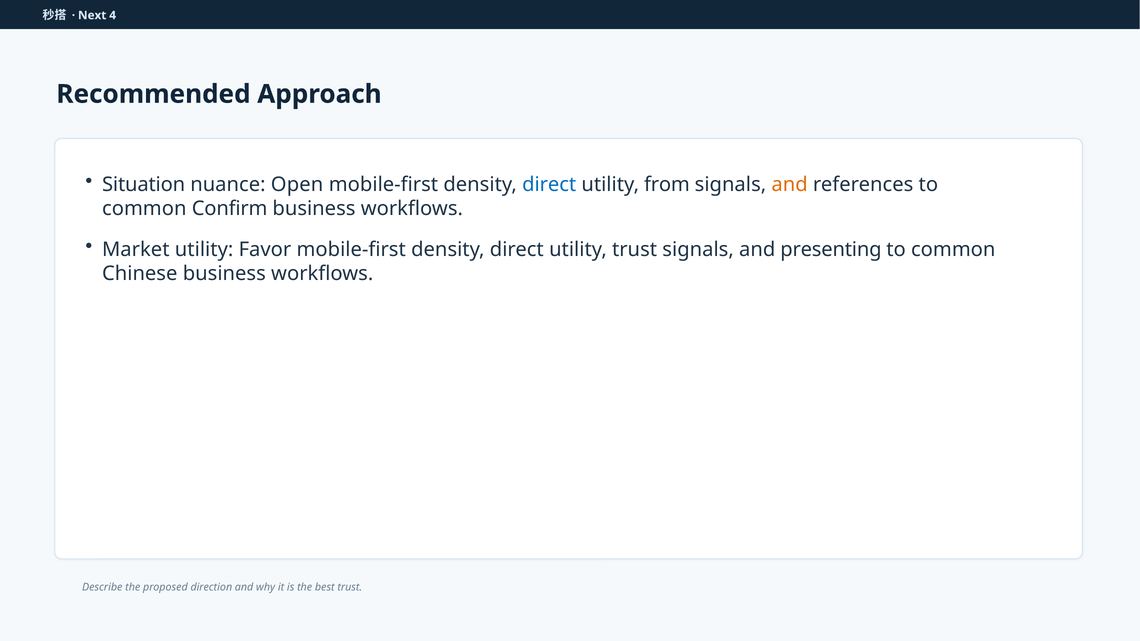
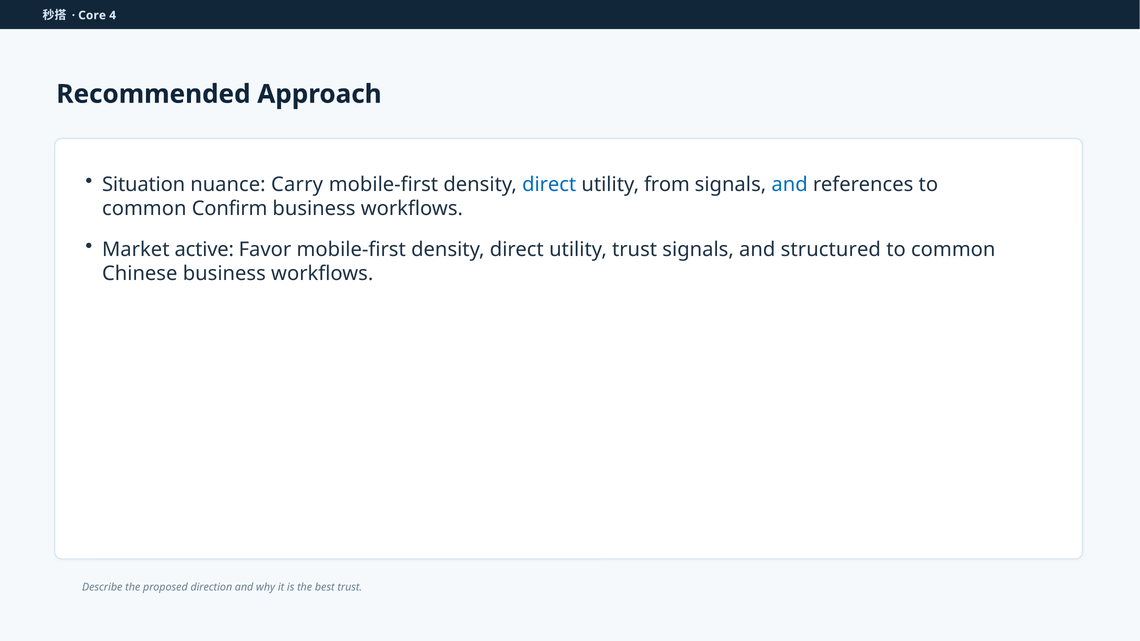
Next: Next -> Core
Open: Open -> Carry
and at (790, 184) colour: orange -> blue
Market utility: utility -> active
presenting: presenting -> structured
